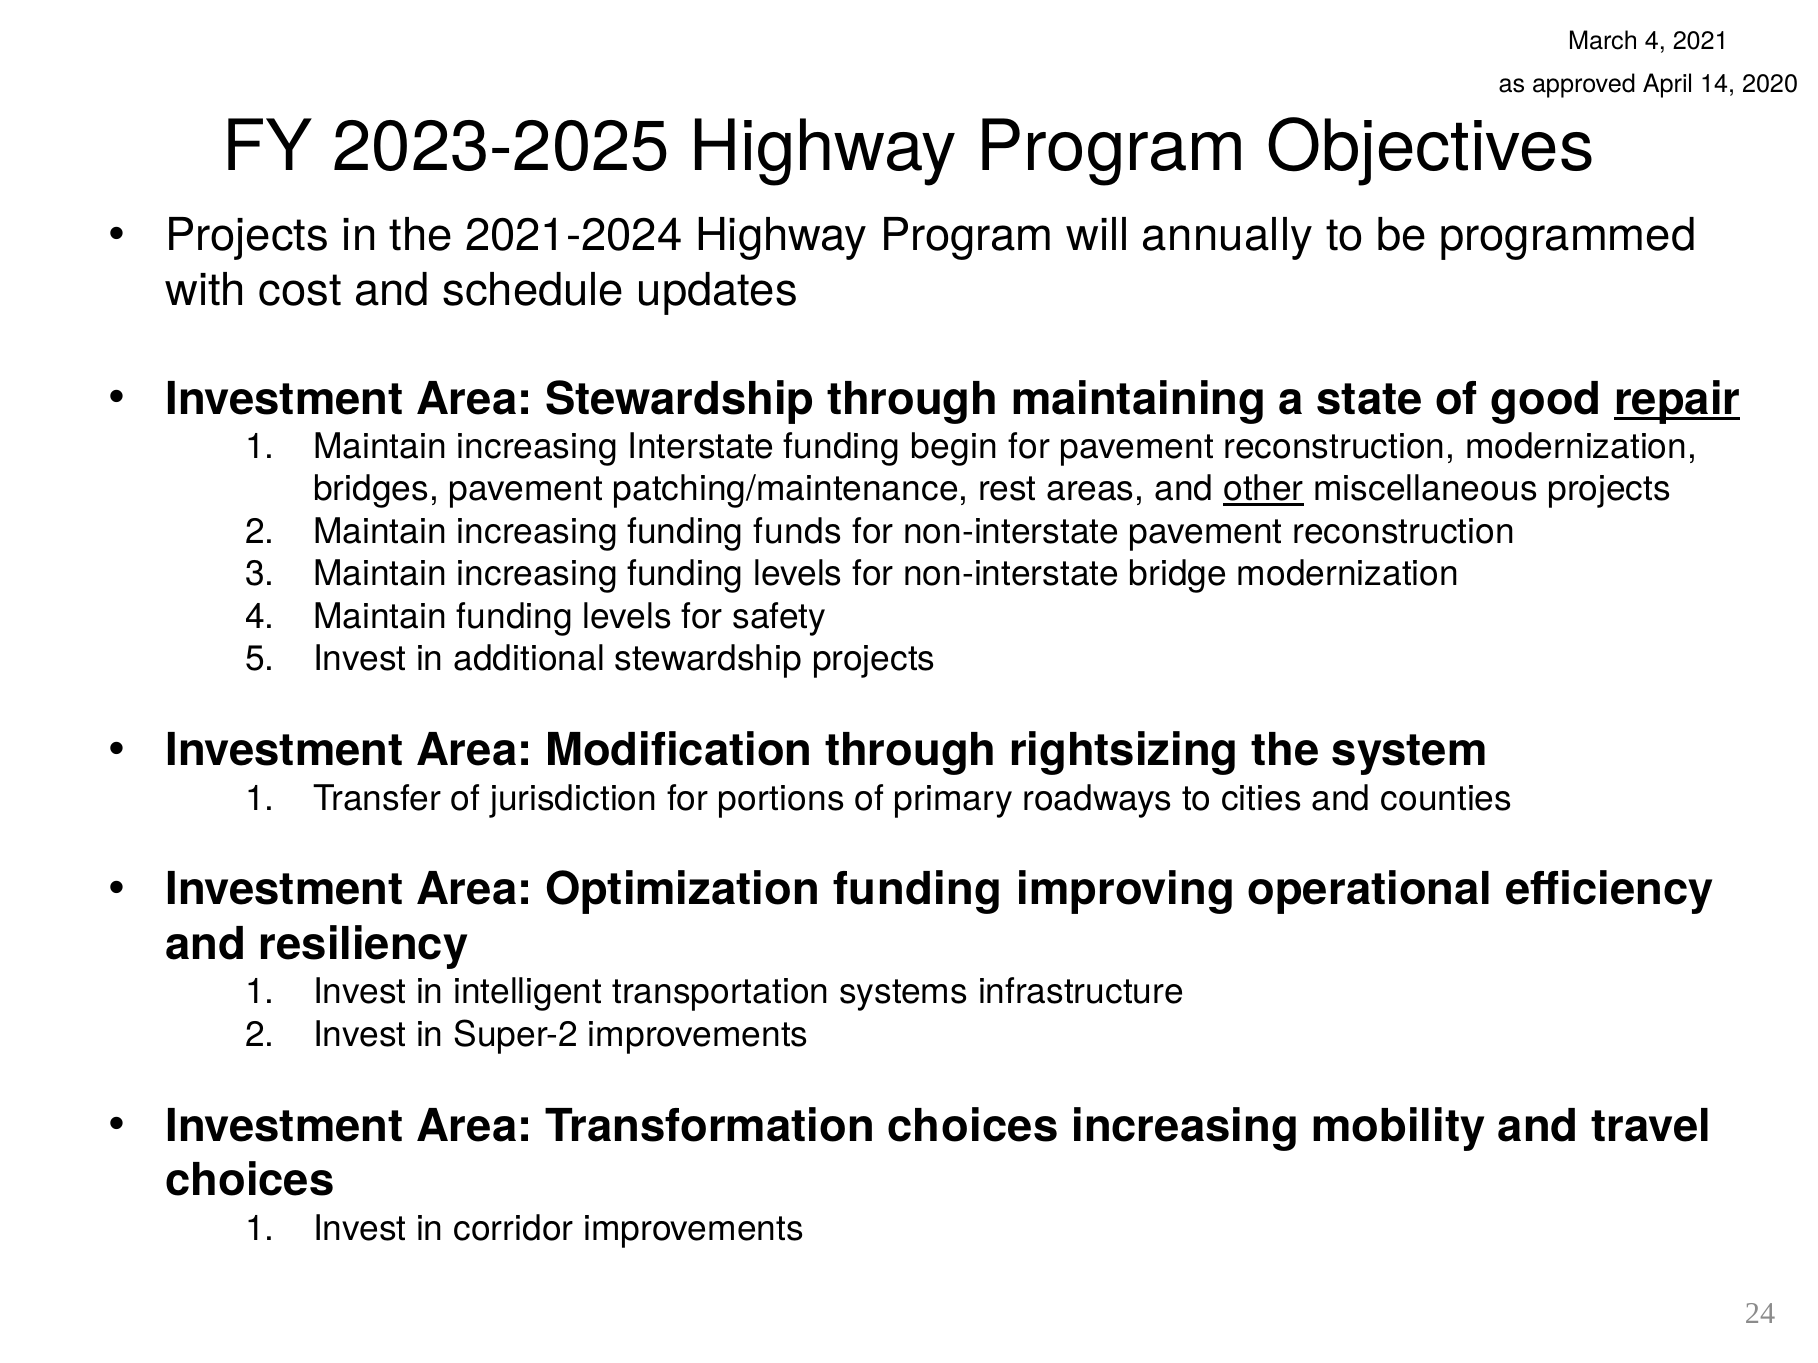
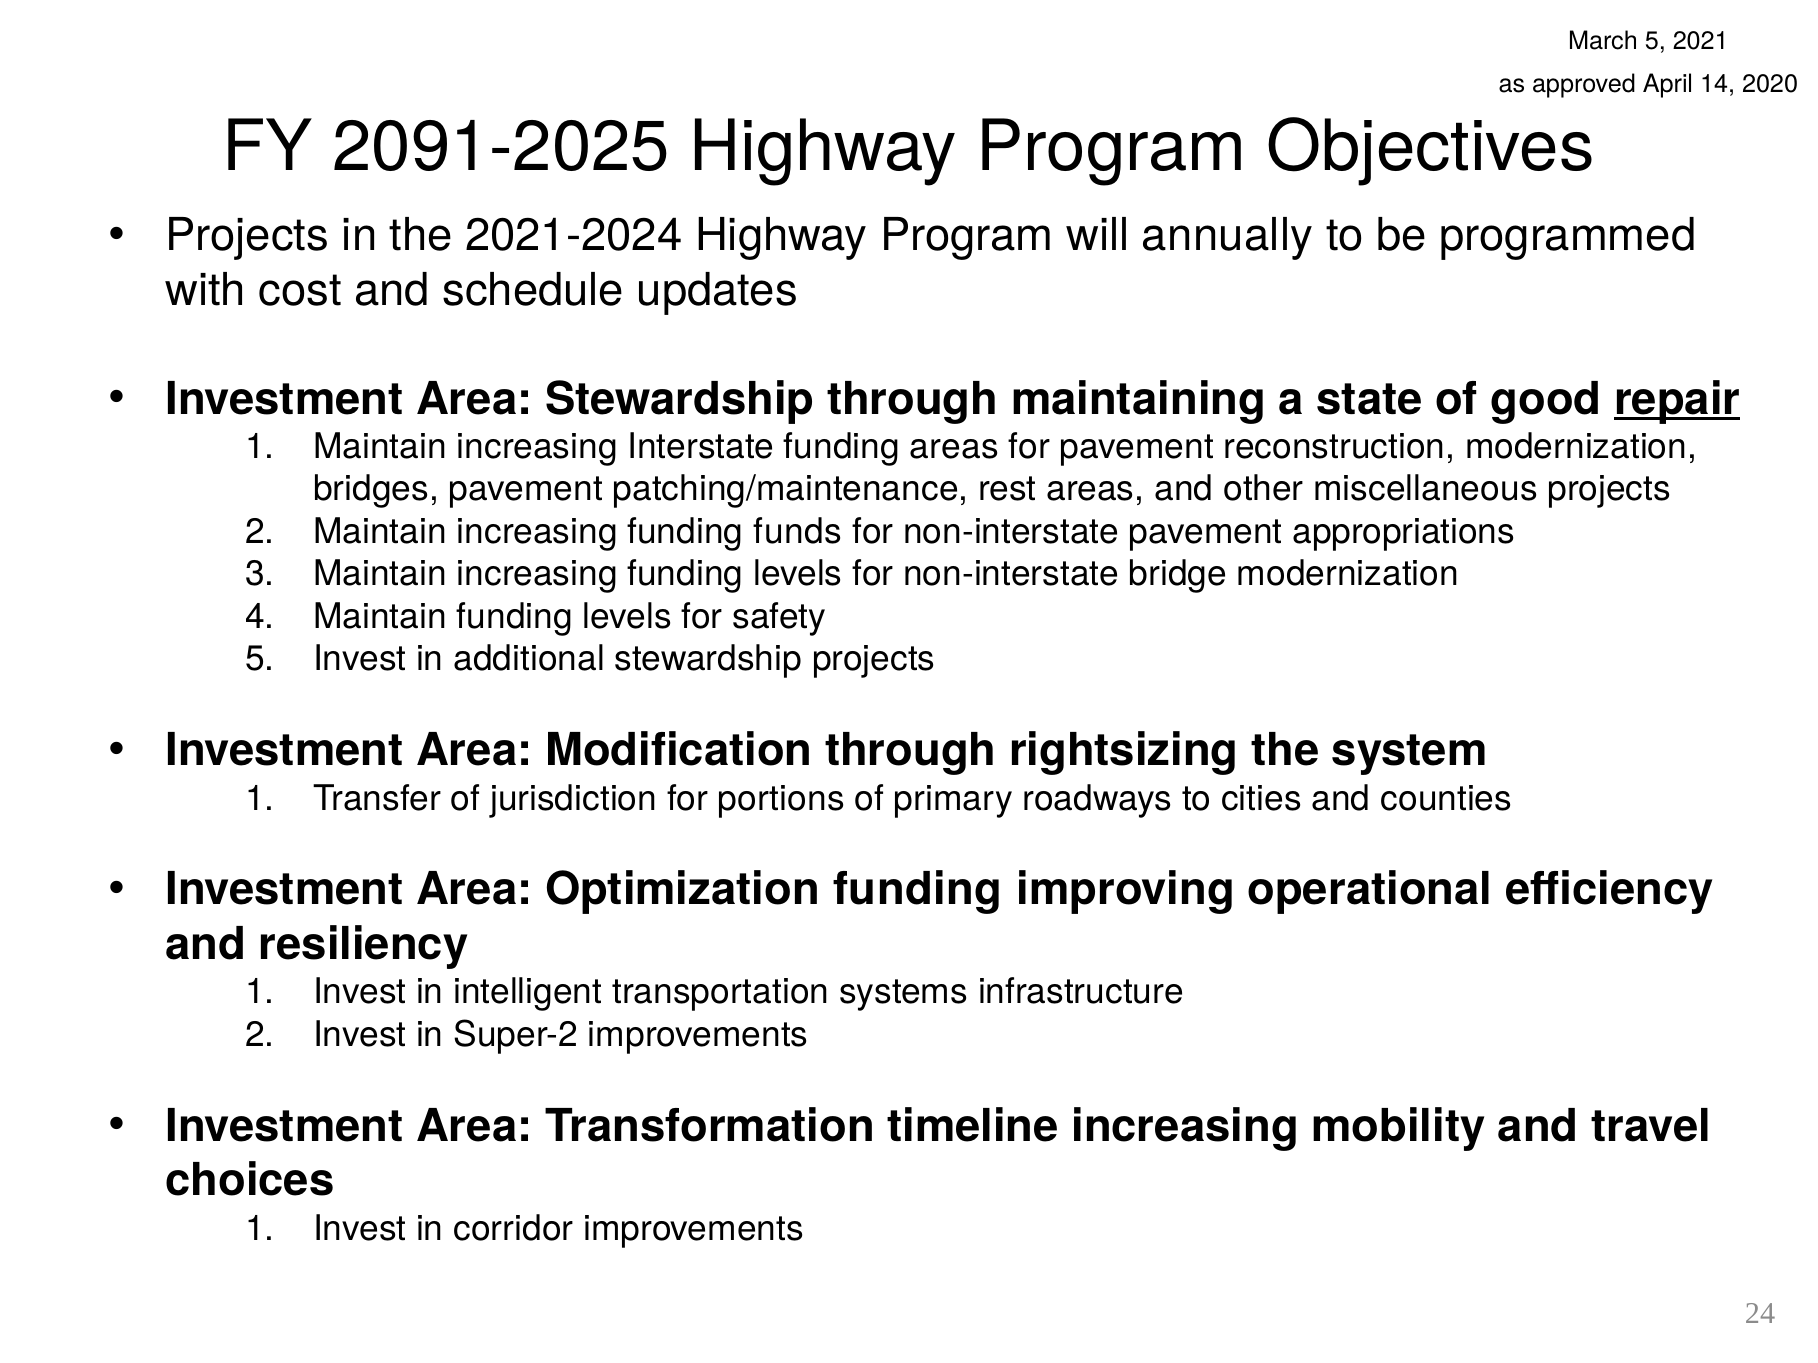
March 4: 4 -> 5
2023-2025: 2023-2025 -> 2091-2025
funding begin: begin -> areas
other underline: present -> none
non-interstate pavement reconstruction: reconstruction -> appropriations
Transformation choices: choices -> timeline
